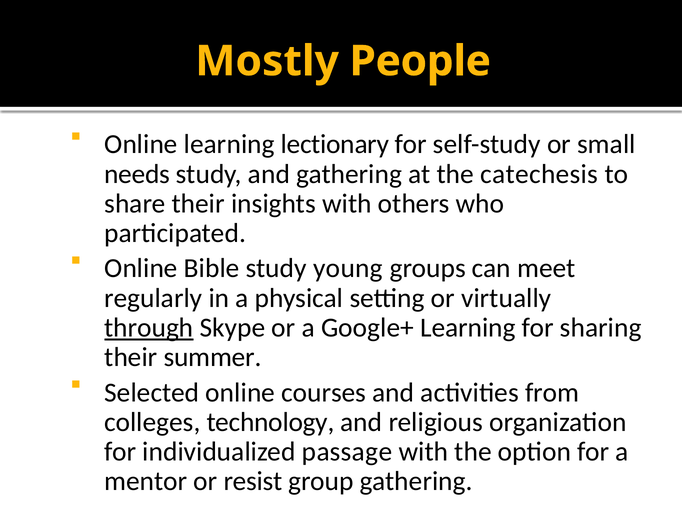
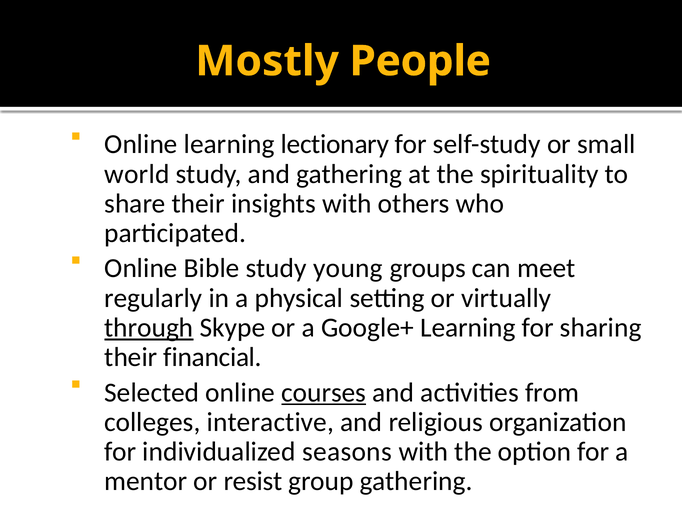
needs: needs -> world
catechesis: catechesis -> spirituality
summer: summer -> financial
courses underline: none -> present
technology: technology -> interactive
passage: passage -> seasons
